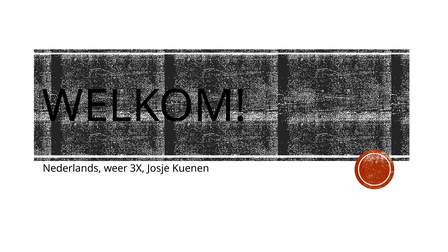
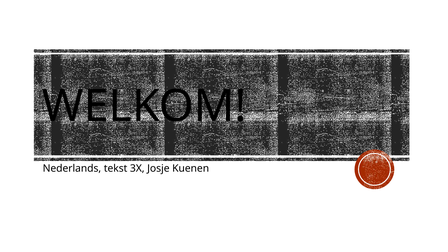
weer: weer -> tekst
